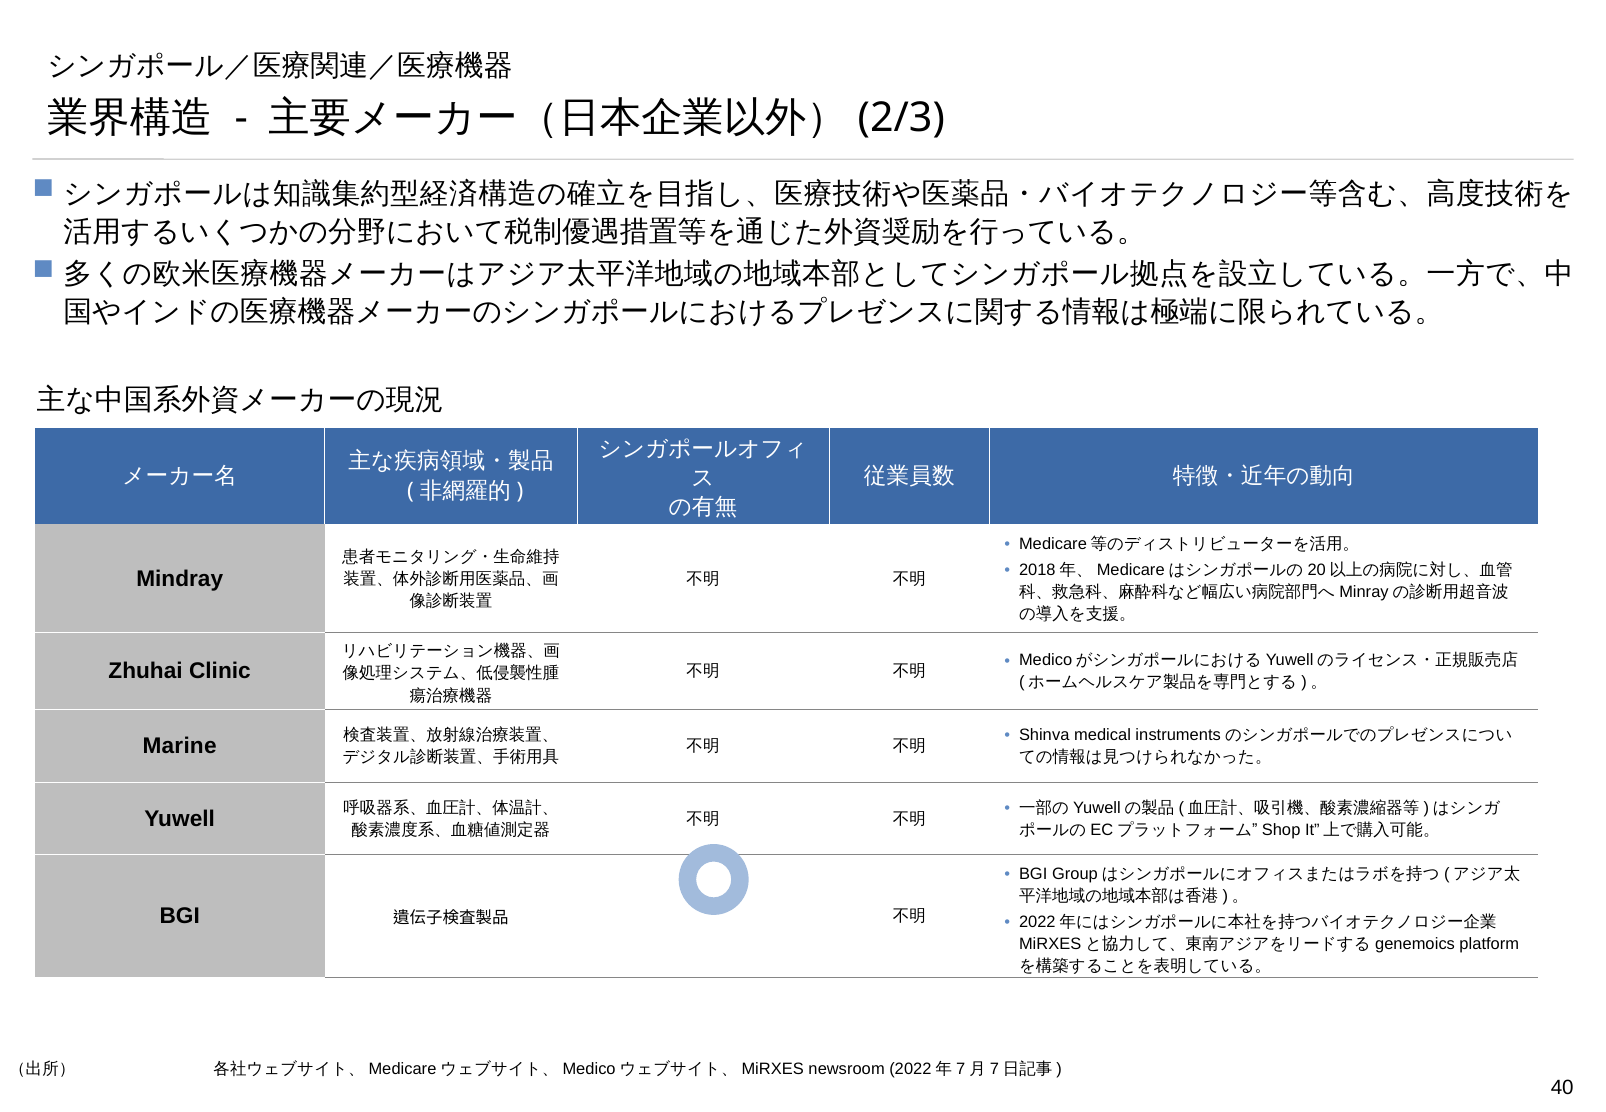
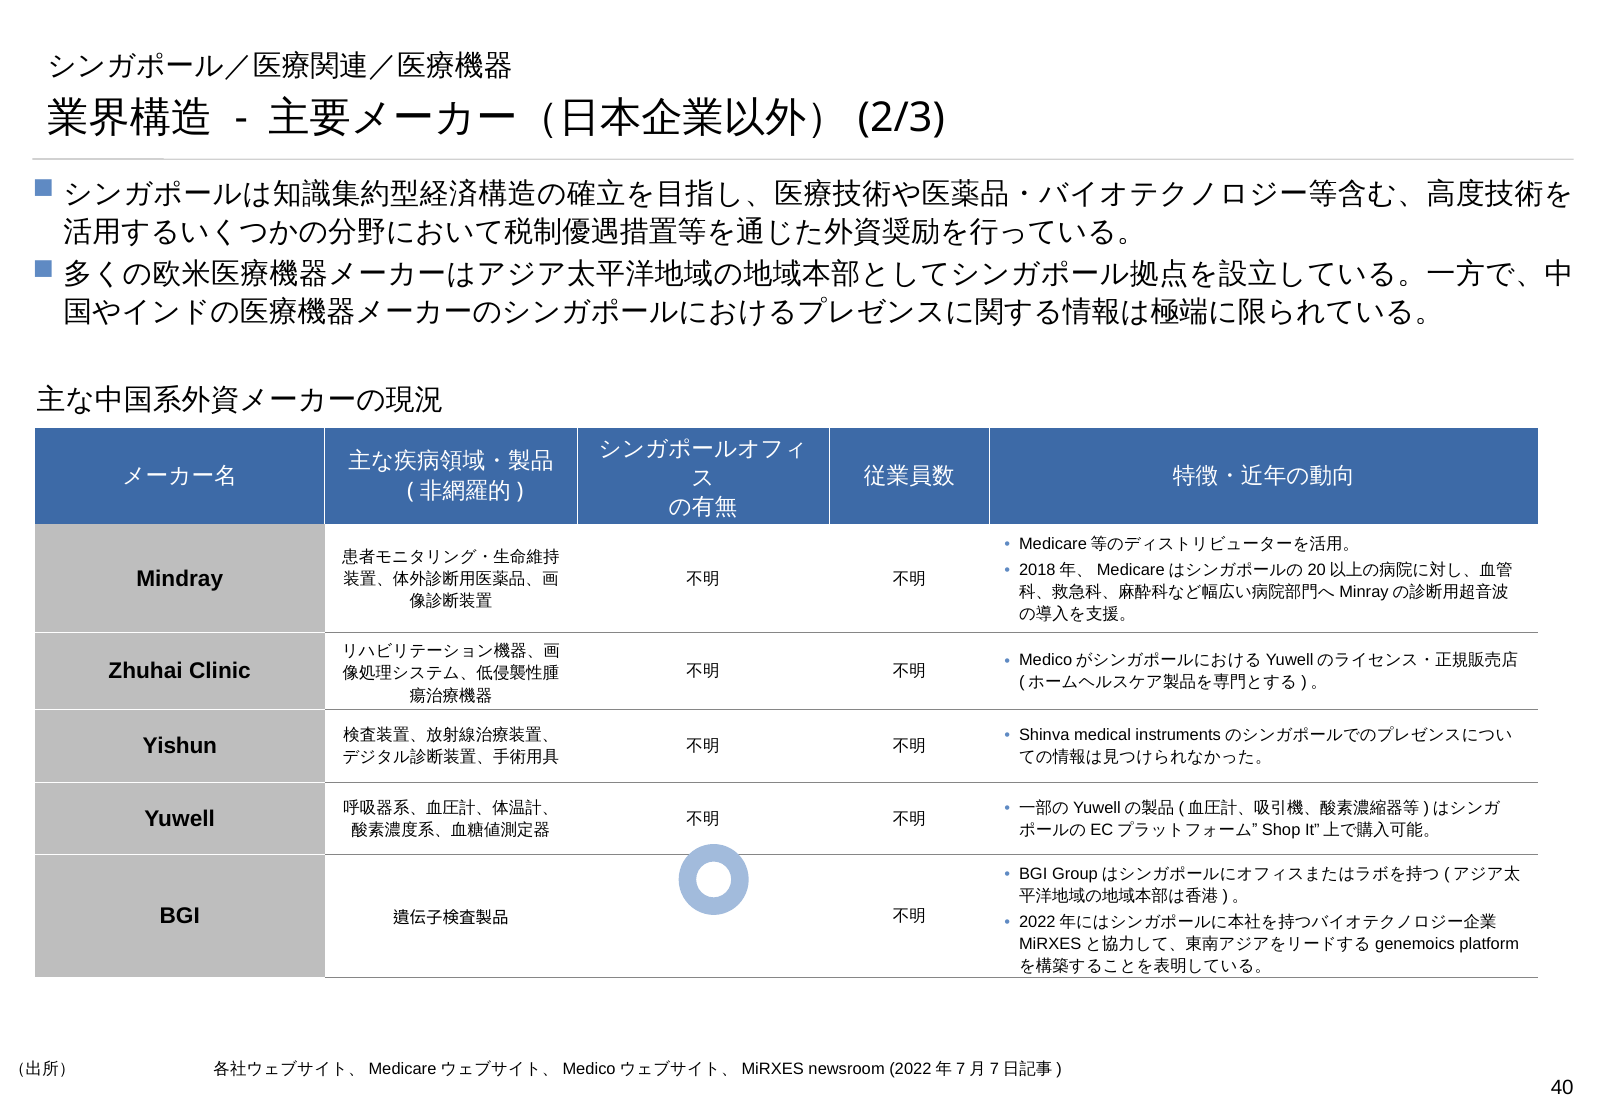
Marine: Marine -> Yishun
